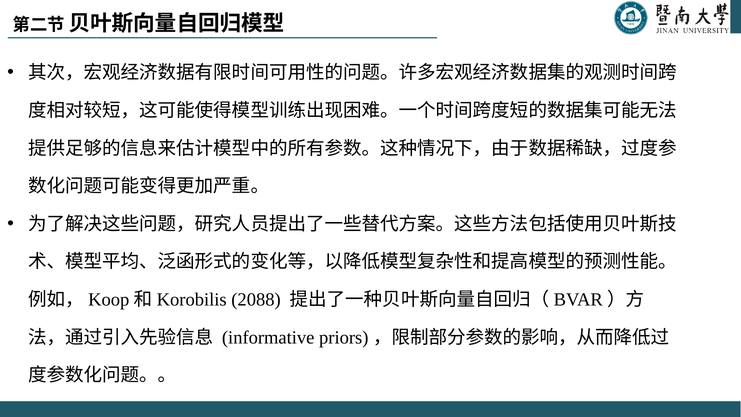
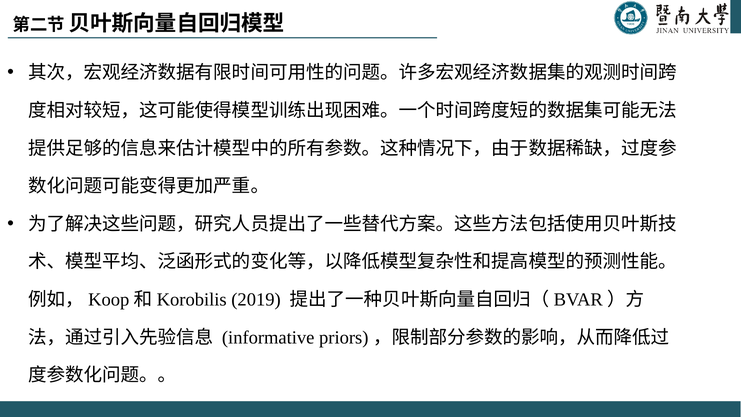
2088: 2088 -> 2019
